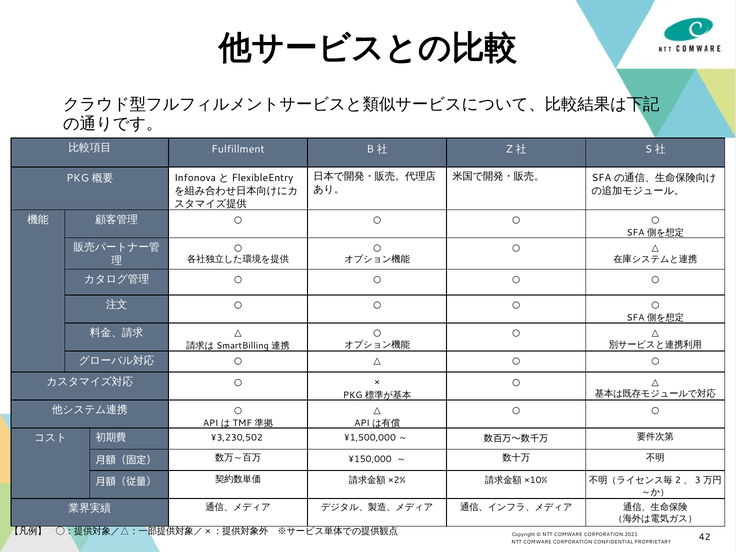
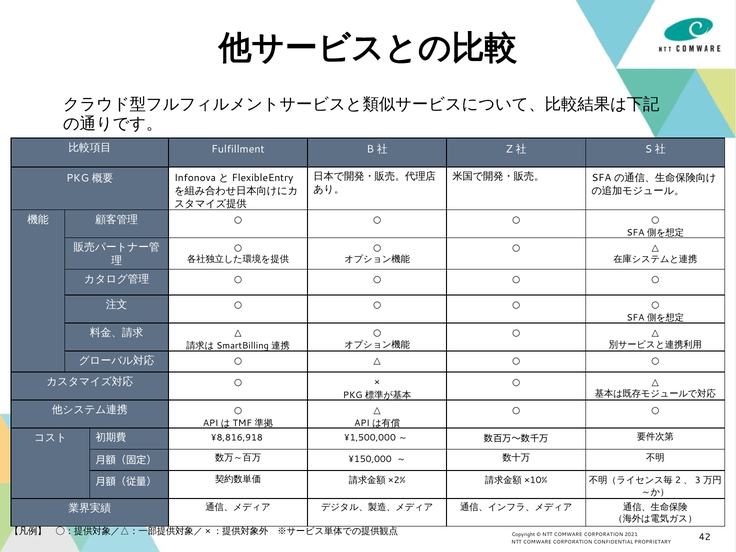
¥3,230,502: ¥3,230,502 -> ¥8,816,918
